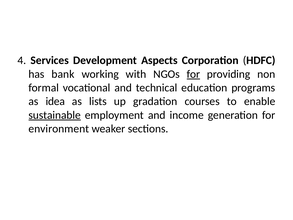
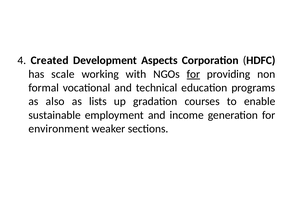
Services: Services -> Created
bank: bank -> scale
idea: idea -> also
sustainable underline: present -> none
